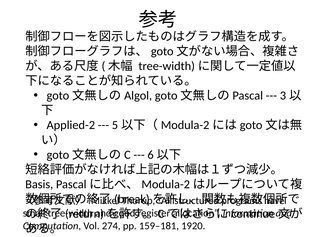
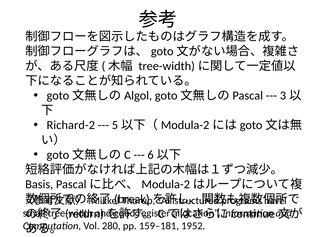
Applied-2: Applied-2 -> Richard-2
274: 274 -> 280
1920: 1920 -> 1952
